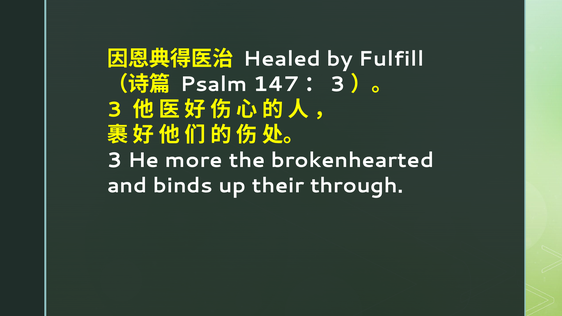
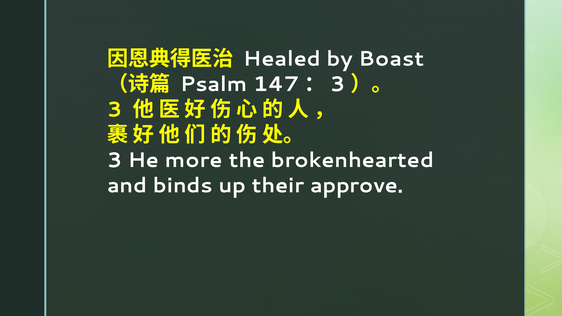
Fulfill: Fulfill -> Boast
through: through -> approve
